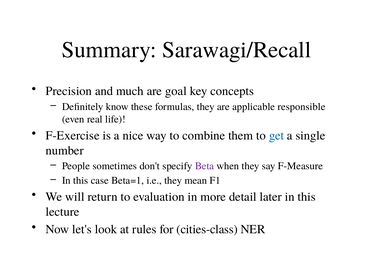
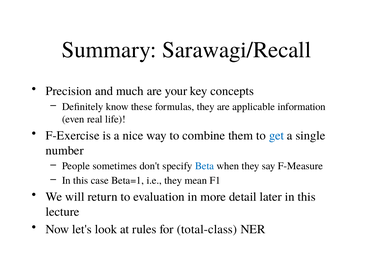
goal: goal -> your
responsible: responsible -> information
Beta colour: purple -> blue
cities-class: cities-class -> total-class
